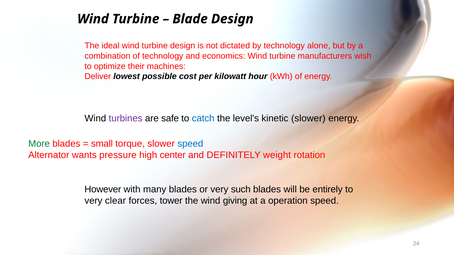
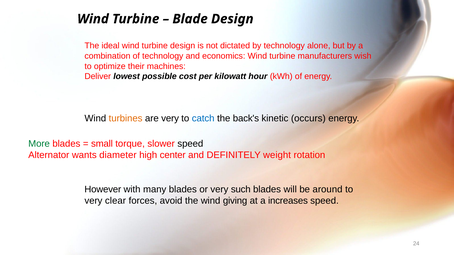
turbines colour: purple -> orange
are safe: safe -> very
level's: level's -> back's
kinetic slower: slower -> occurs
speed at (190, 144) colour: blue -> black
pressure: pressure -> diameter
entirely: entirely -> around
tower: tower -> avoid
operation: operation -> increases
